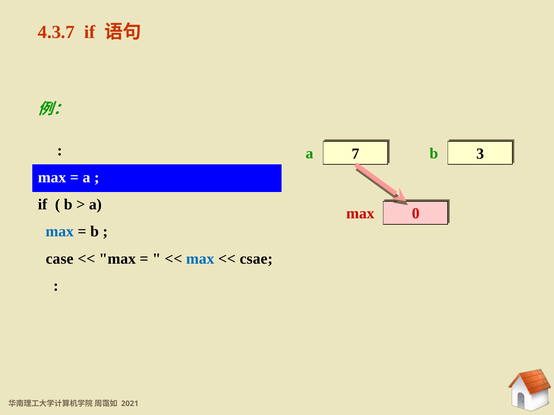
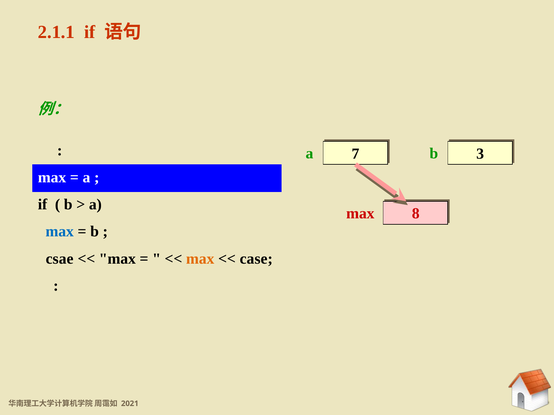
4.3.7: 4.3.7 -> 2.1.1
0: 0 -> 8
case: case -> csae
max at (200, 259) colour: blue -> orange
csae: csae -> case
